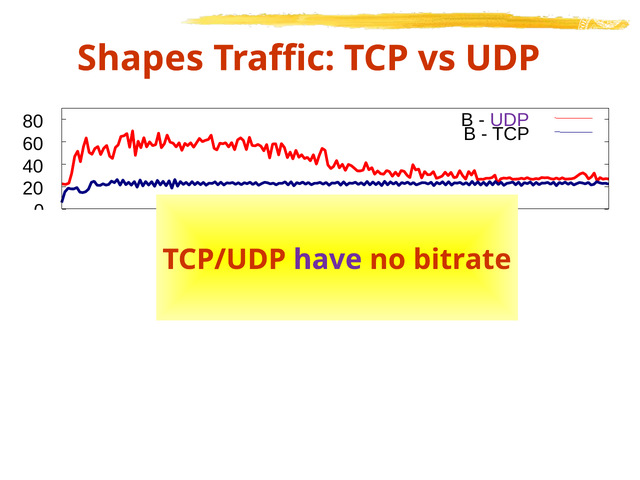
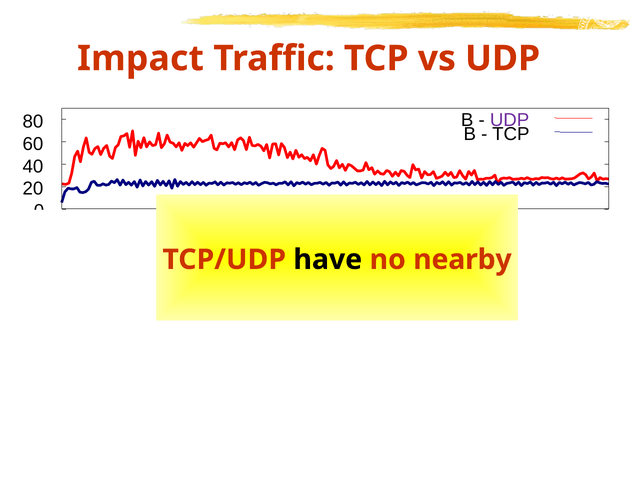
Shapes: Shapes -> Impact
have colour: purple -> black
bitrate: bitrate -> nearby
